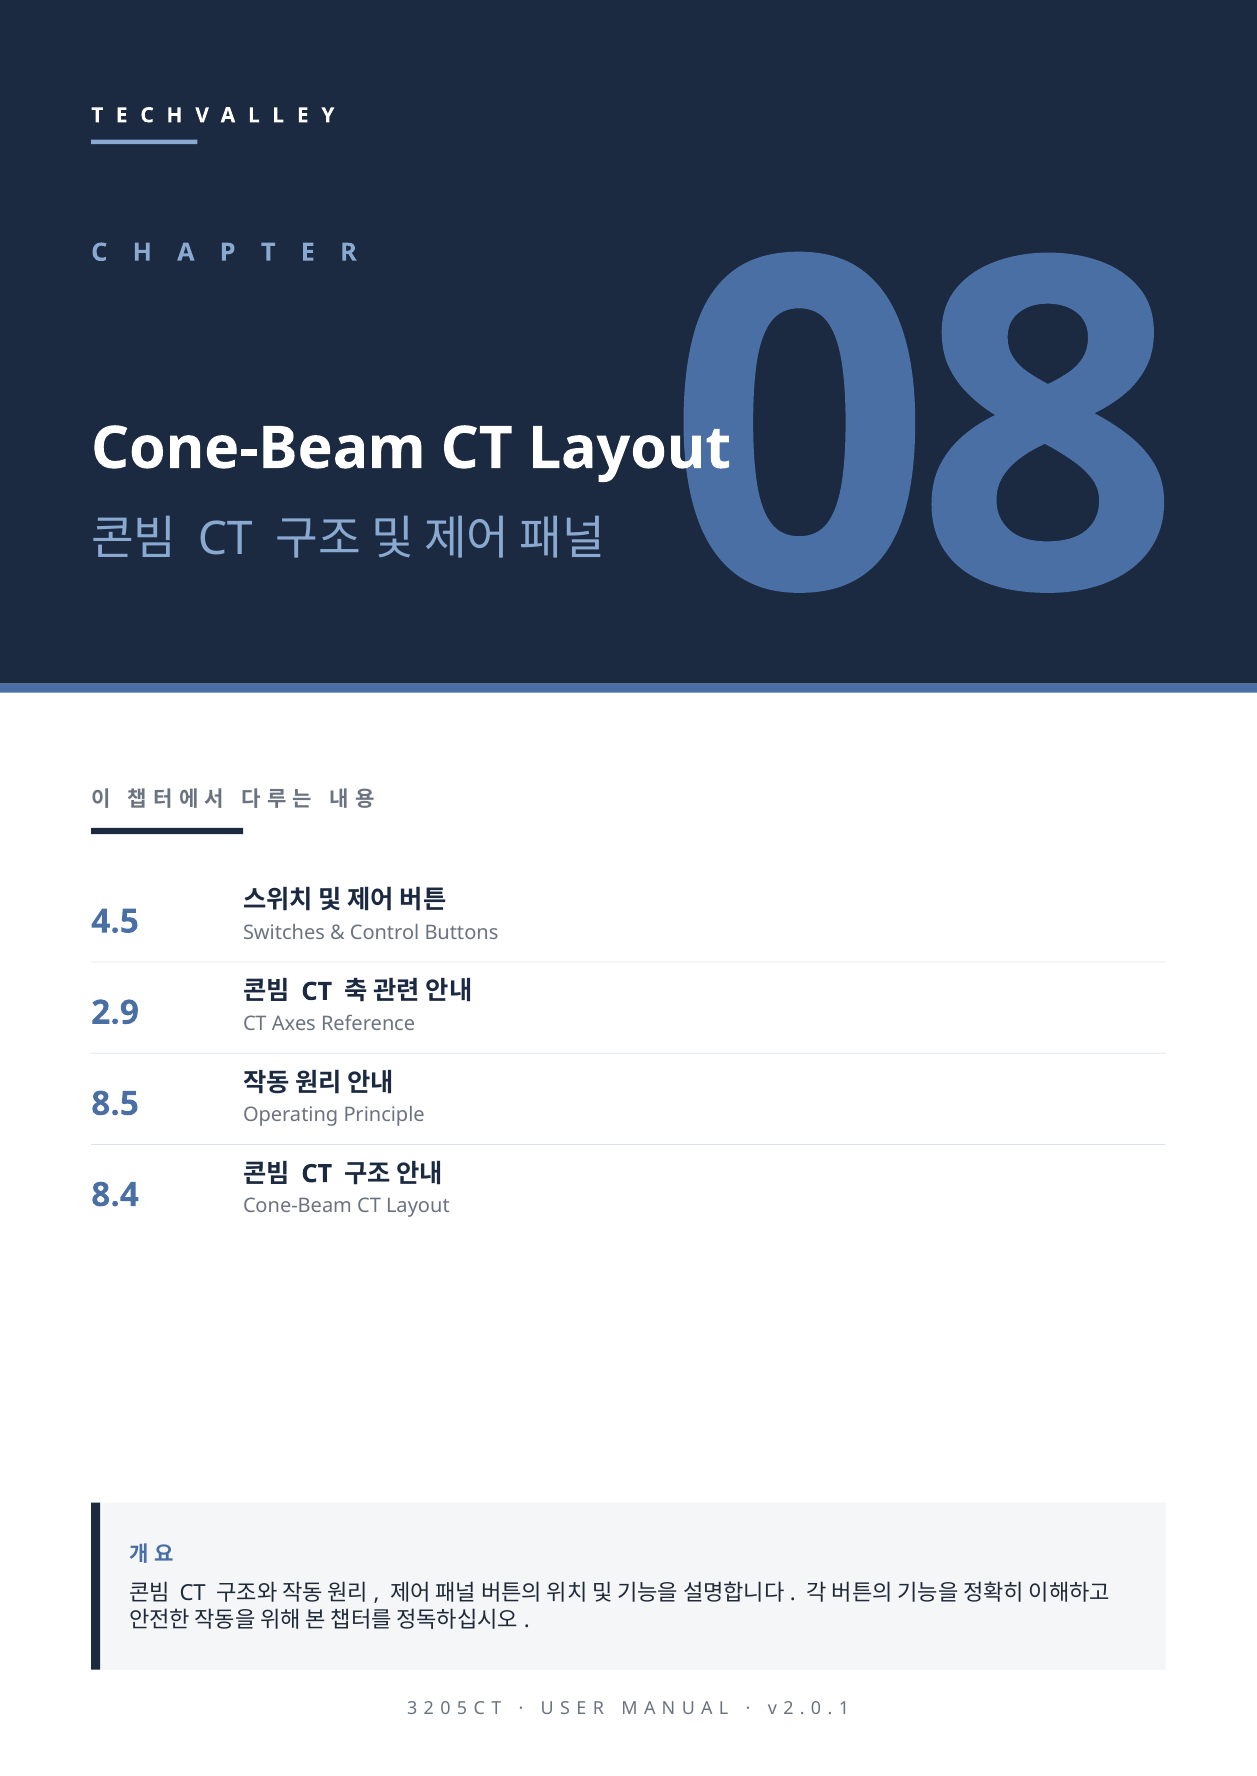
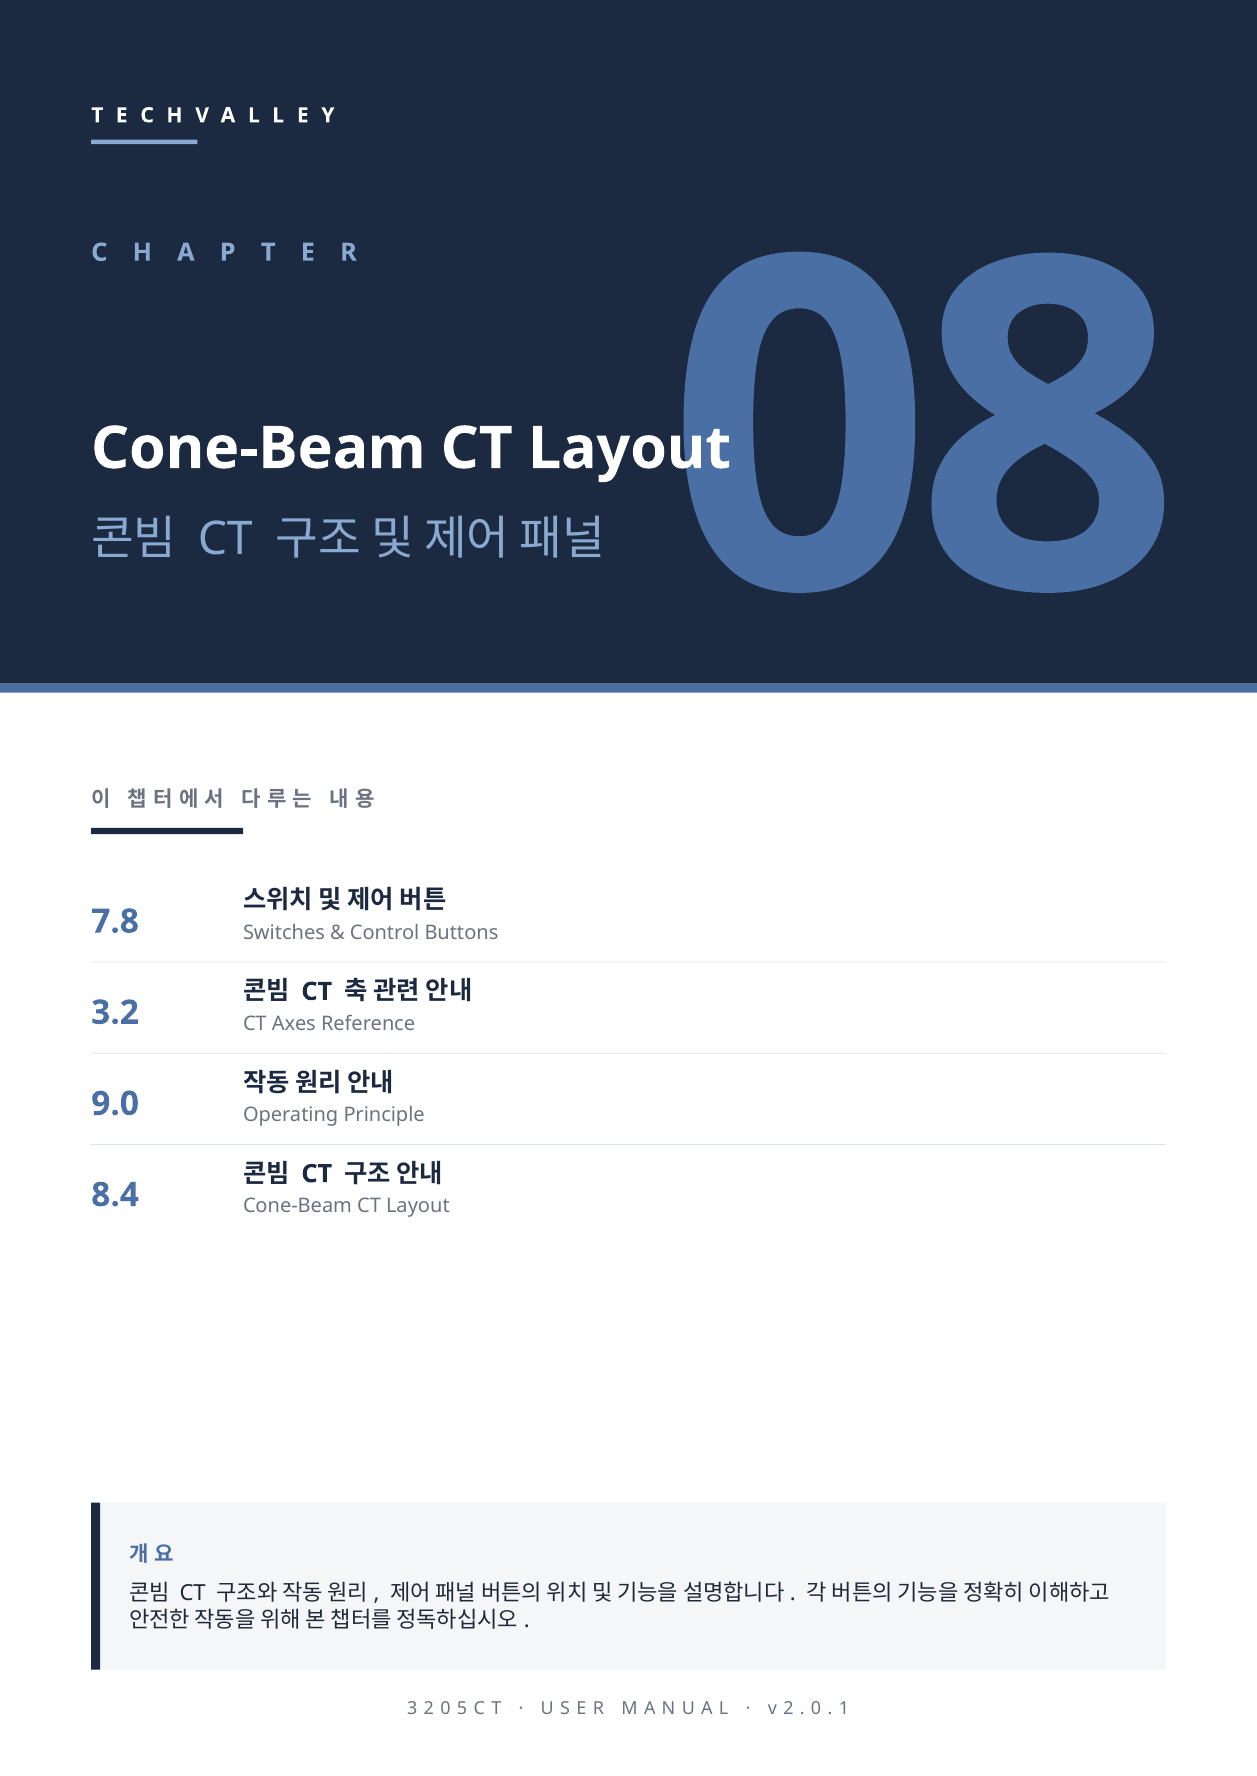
4.5: 4.5 -> 7.8
2.9: 2.9 -> 3.2
8.5: 8.5 -> 9.0
